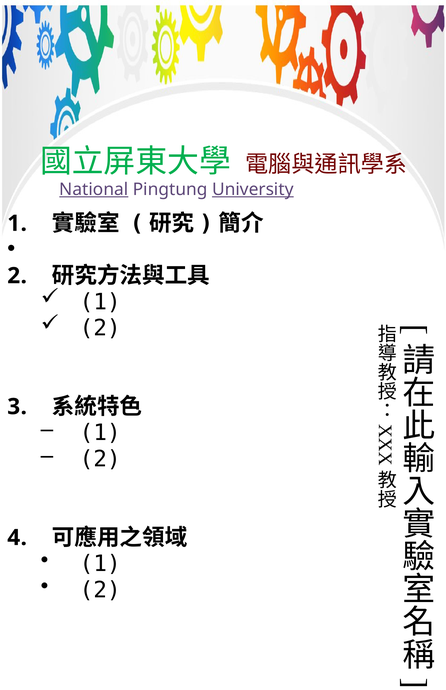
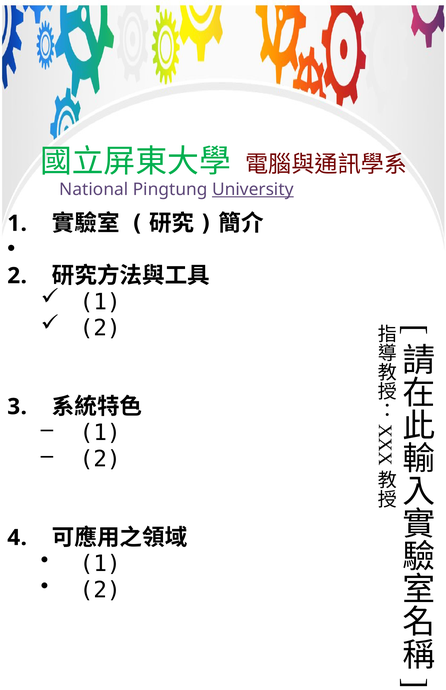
National underline: present -> none
